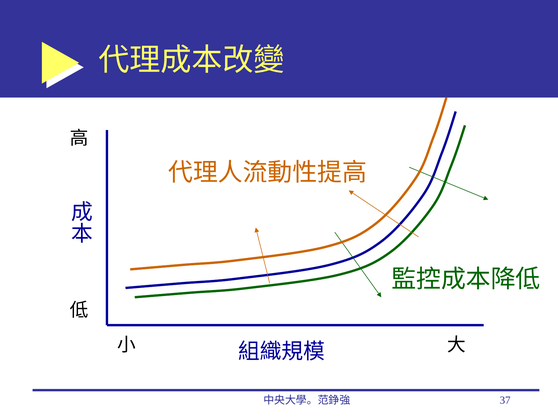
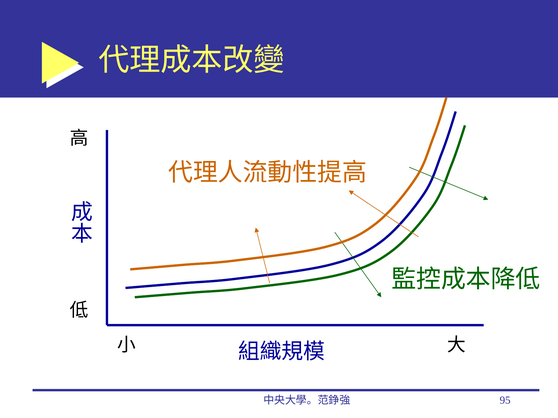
37: 37 -> 95
